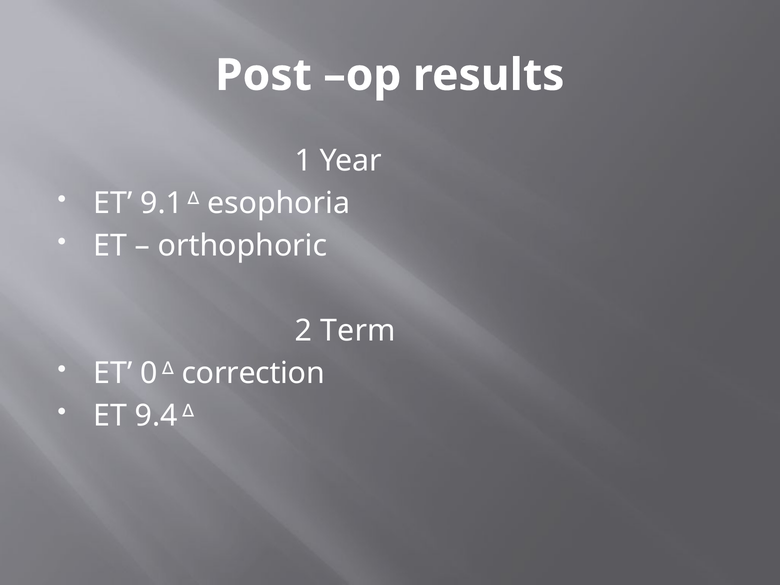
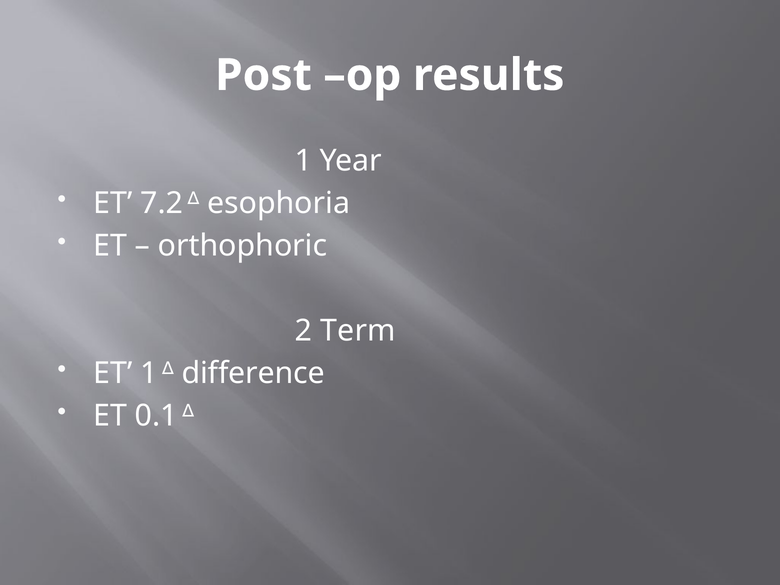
9.1: 9.1 -> 7.2
ET 0: 0 -> 1
correction: correction -> difference
9.4: 9.4 -> 0.1
